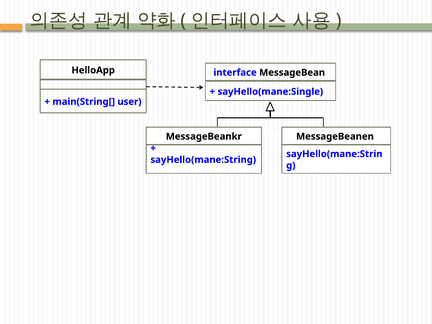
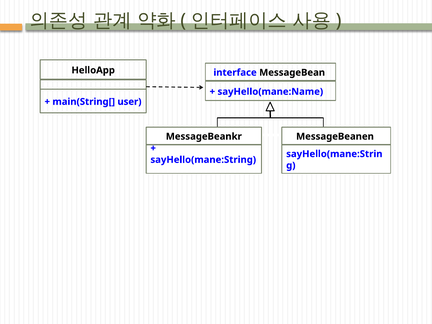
sayHello(mane:Single: sayHello(mane:Single -> sayHello(mane:Name
